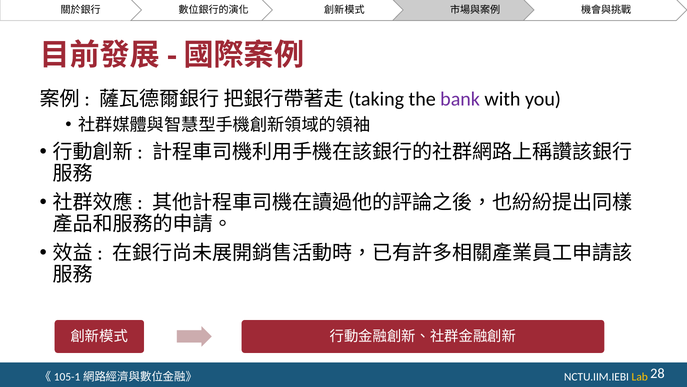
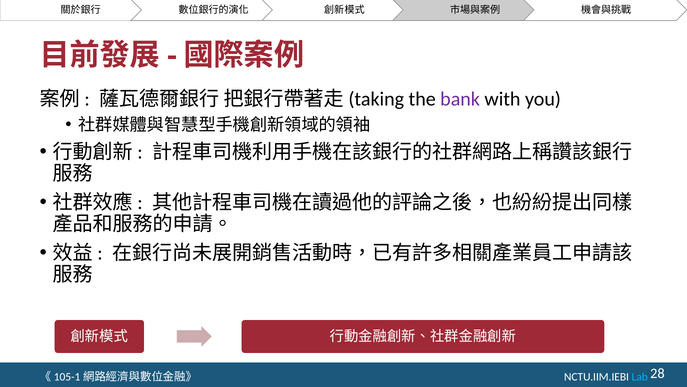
Lab colour: yellow -> light blue
